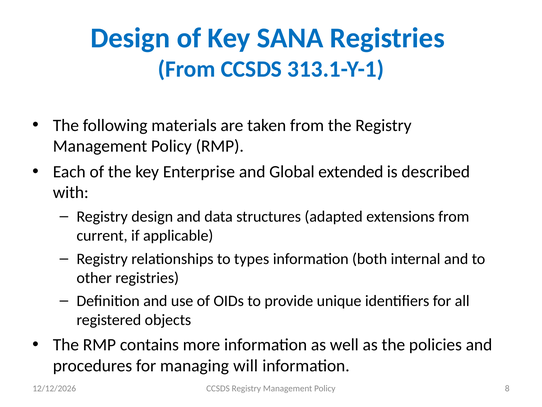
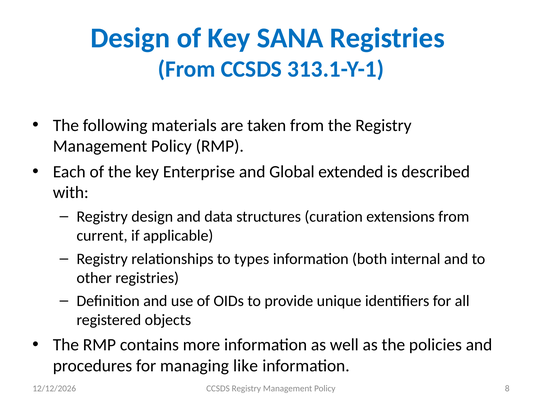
adapted: adapted -> curation
will: will -> like
